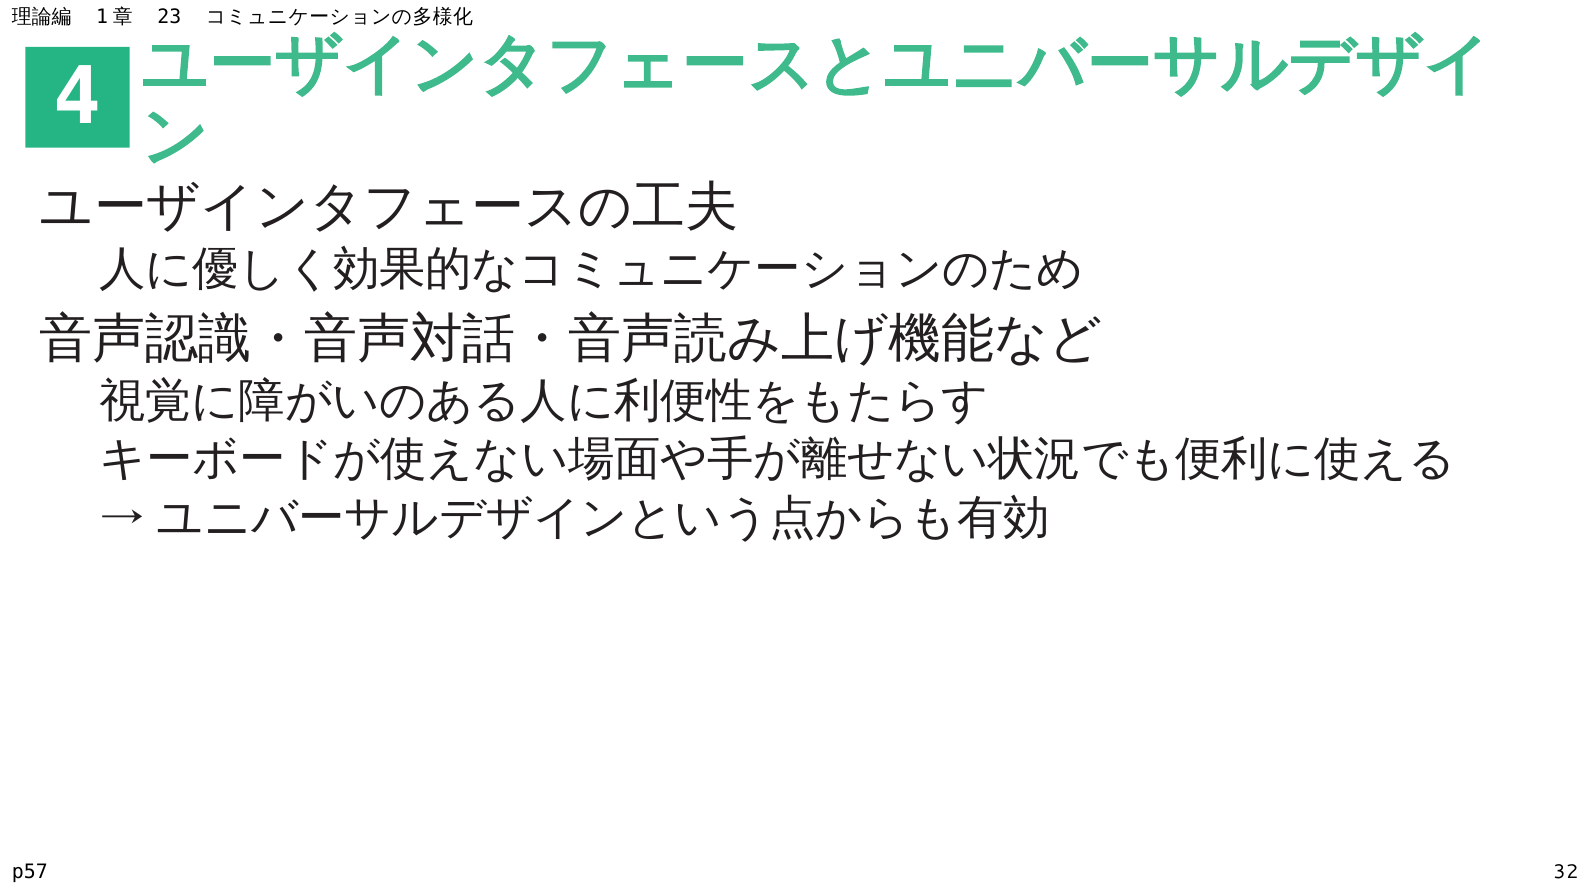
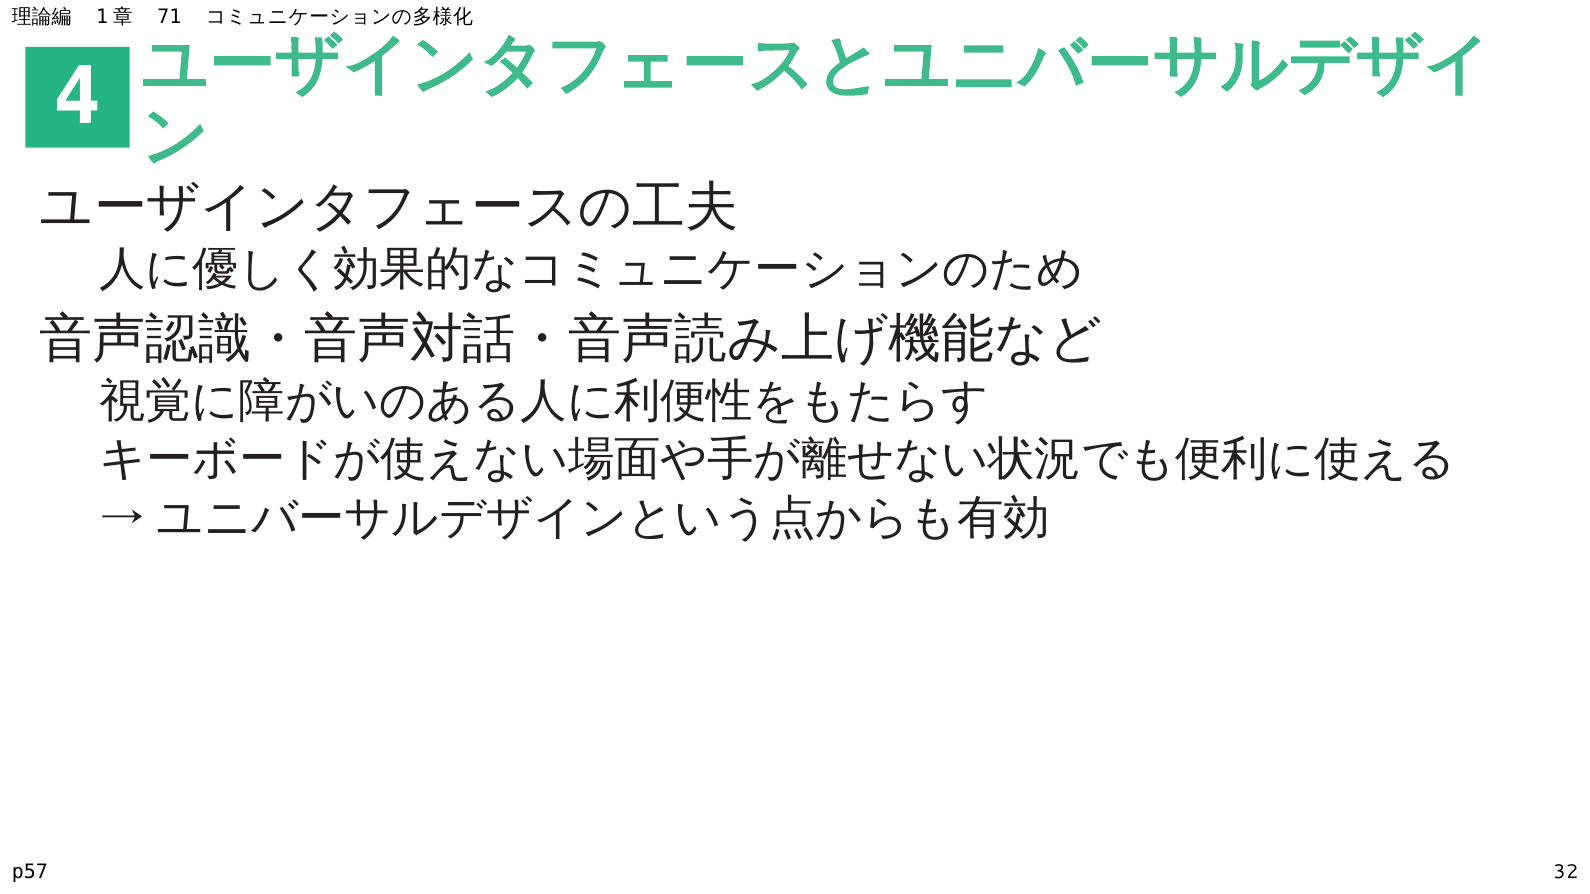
23: 23 -> 71
